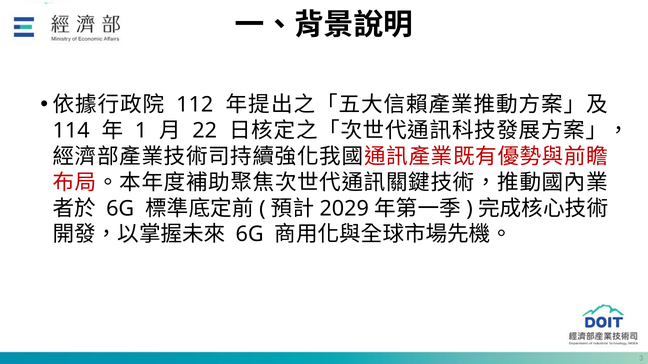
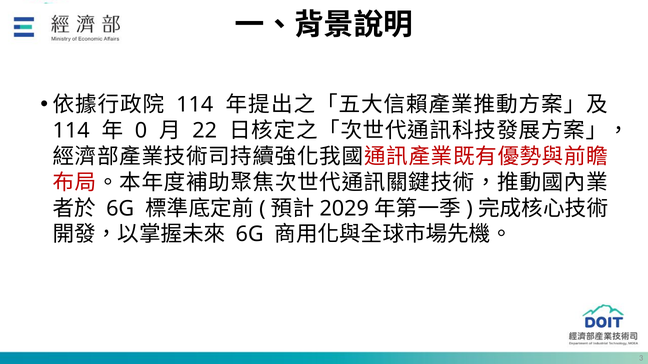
112 at (195, 105): 112 -> 114
1: 1 -> 0
